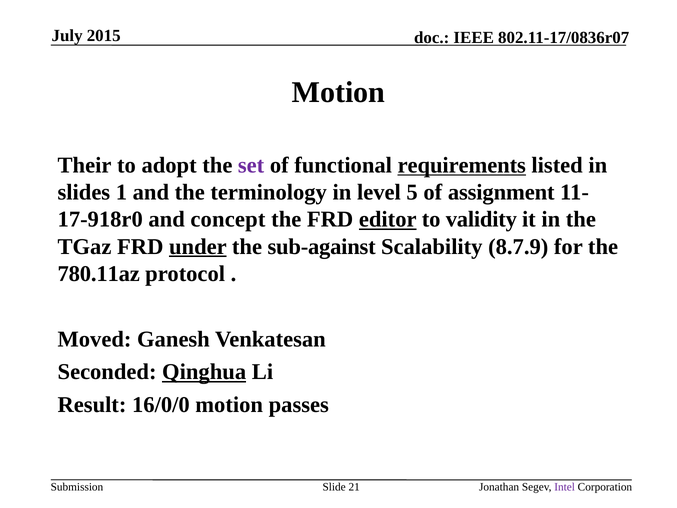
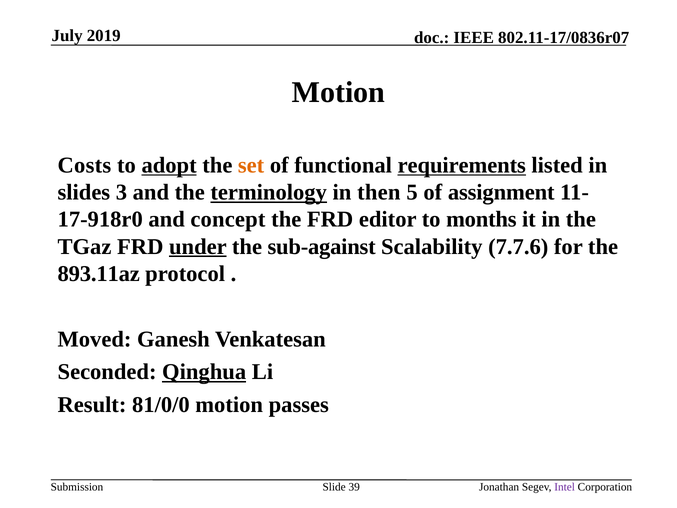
2015: 2015 -> 2019
Their: Their -> Costs
adopt underline: none -> present
set colour: purple -> orange
1: 1 -> 3
terminology underline: none -> present
level: level -> then
editor underline: present -> none
validity: validity -> months
8.7.9: 8.7.9 -> 7.7.6
780.11az: 780.11az -> 893.11az
16/0/0: 16/0/0 -> 81/0/0
21: 21 -> 39
